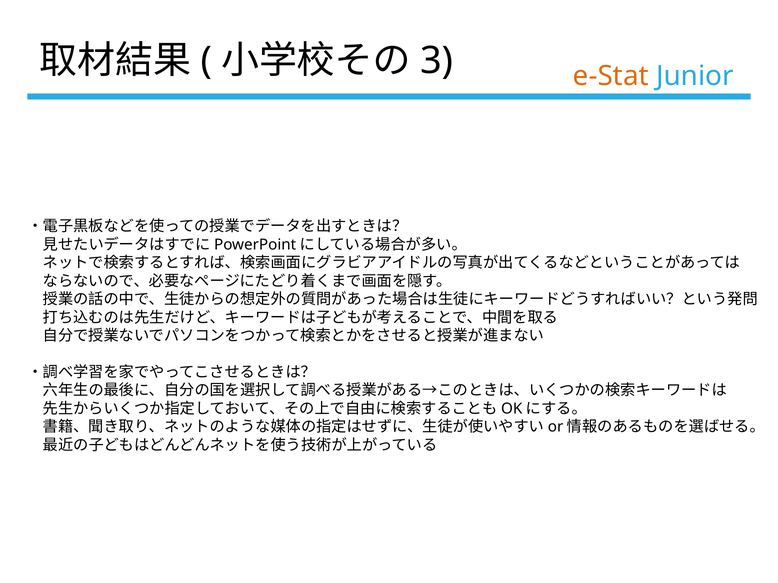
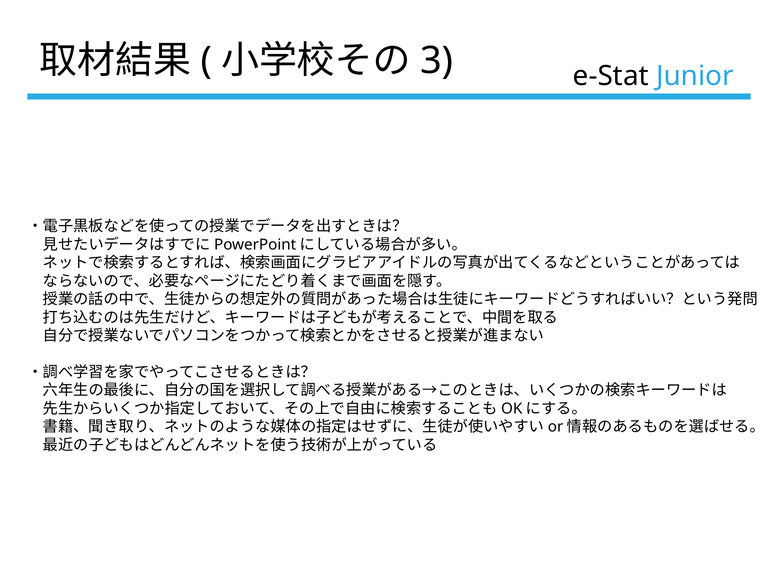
e-Stat colour: orange -> black
